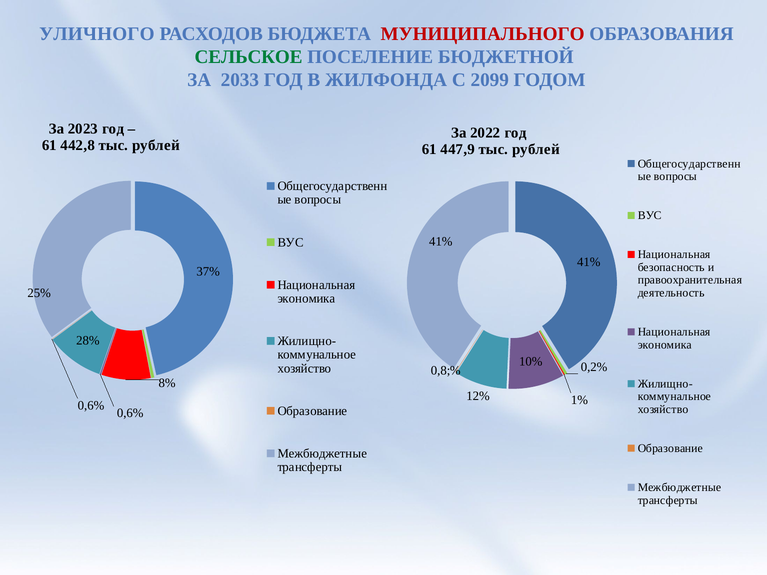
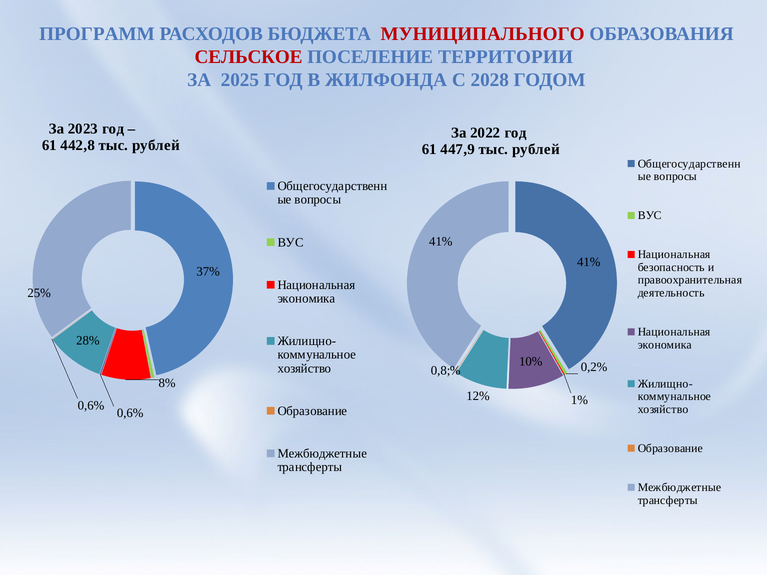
УЛИЧНОГО: УЛИЧНОГО -> ПРОГРАММ
СЕЛЬСКОЕ colour: green -> red
БЮДЖЕТНОЙ: БЮДЖЕТНОЙ -> ТЕРРИТОРИИ
2033: 2033 -> 2025
2099: 2099 -> 2028
